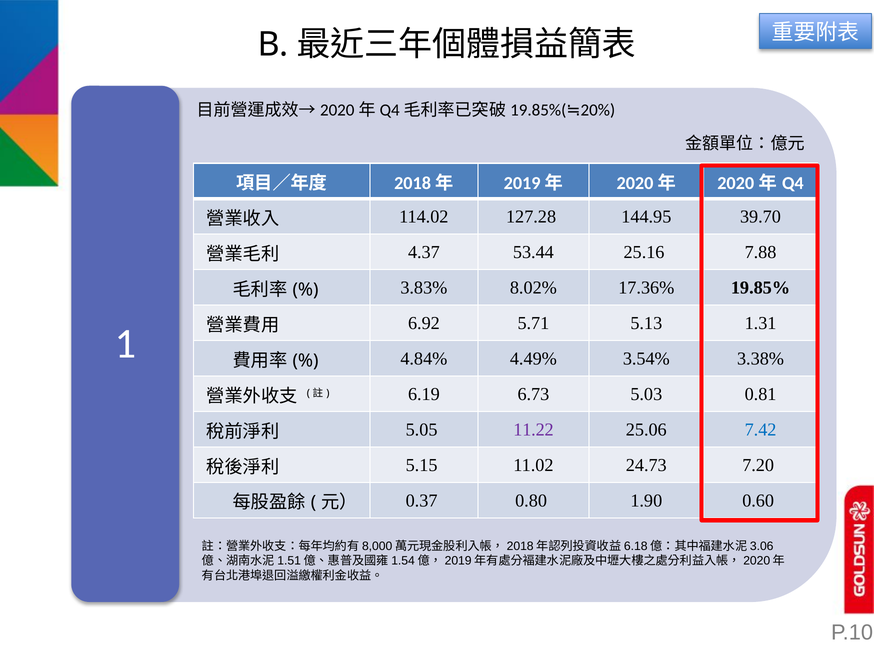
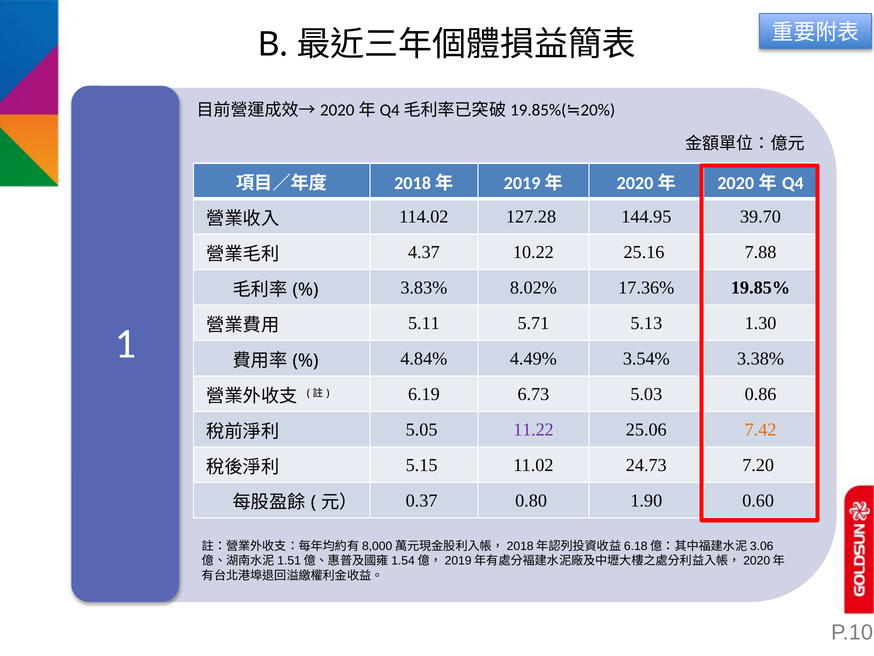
53.44: 53.44 -> 10.22
6.92: 6.92 -> 5.11
1.31: 1.31 -> 1.30
0.81: 0.81 -> 0.86
7.42 colour: blue -> orange
